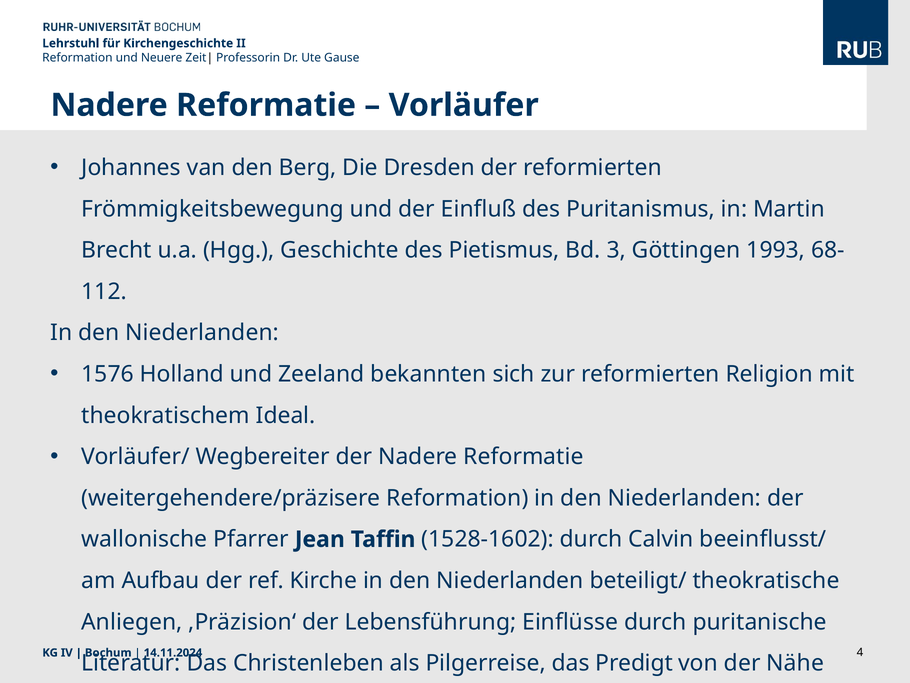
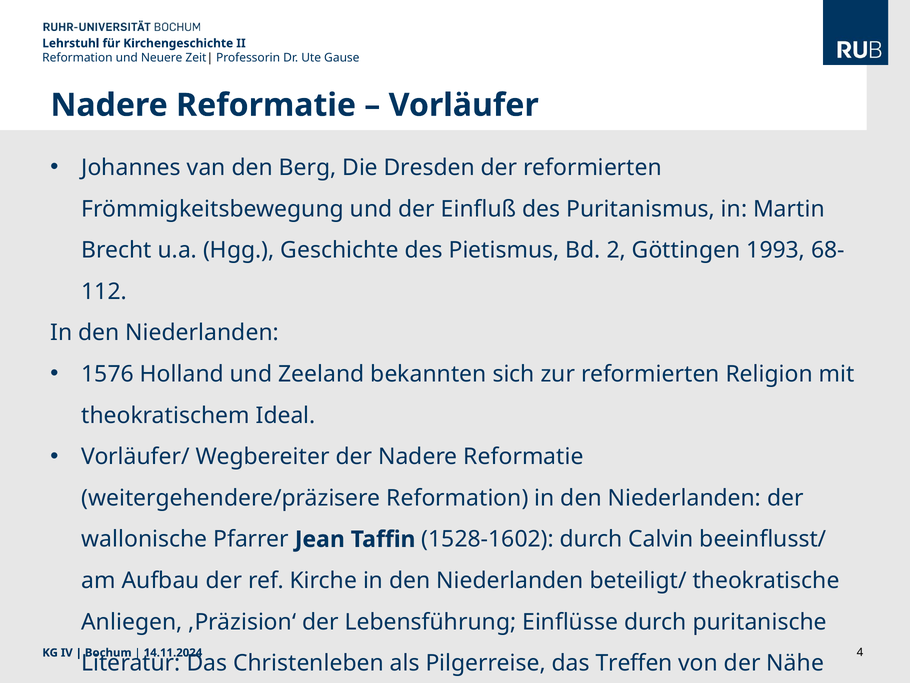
3: 3 -> 2
Predigt: Predigt -> Treffen
